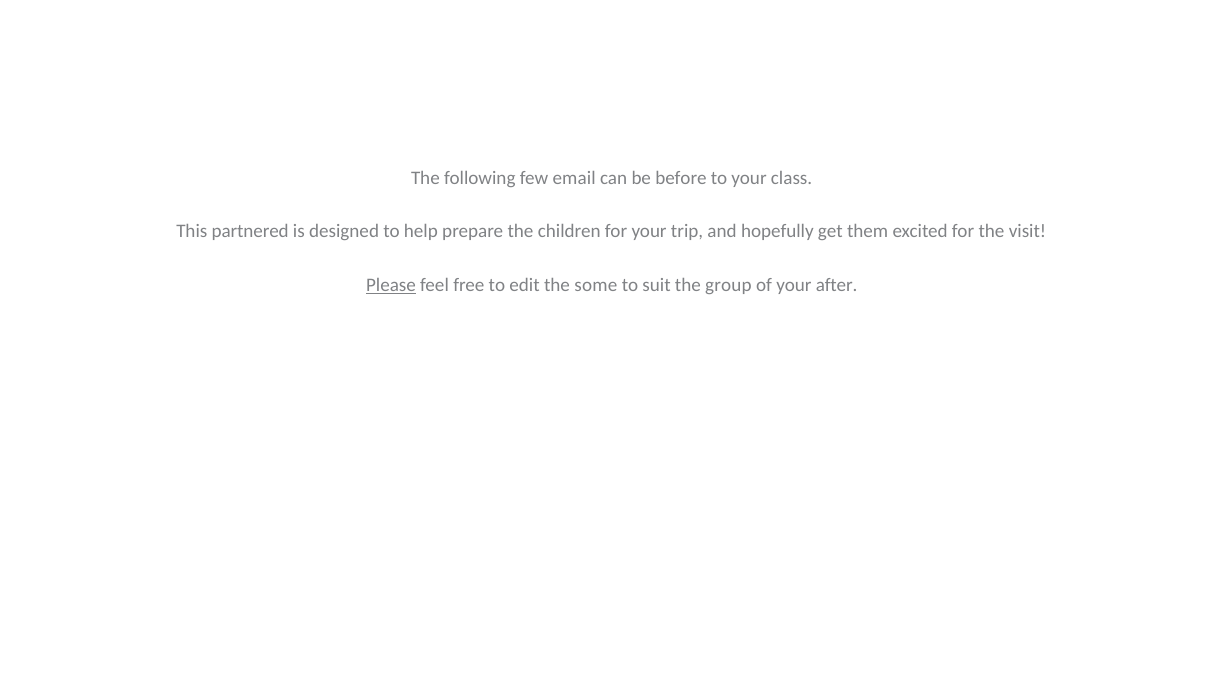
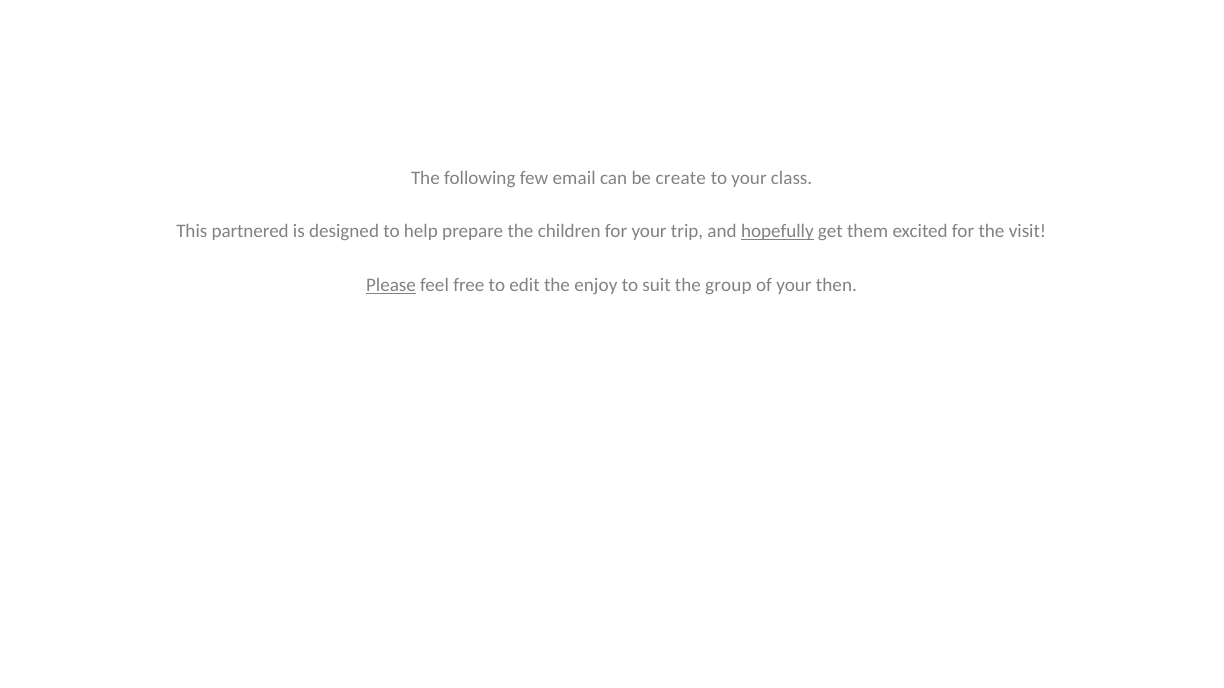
before: before -> create
hopefully underline: none -> present
some: some -> enjoy
after: after -> then
